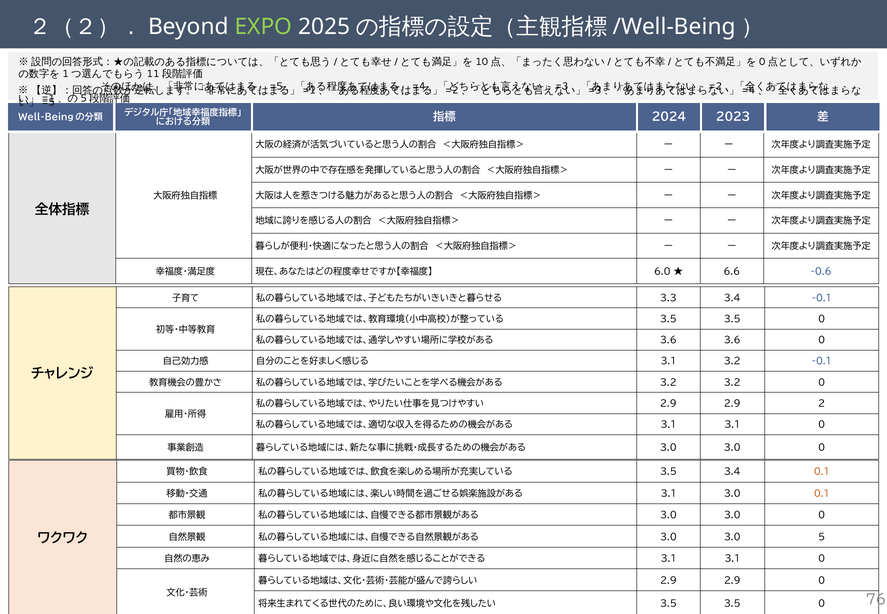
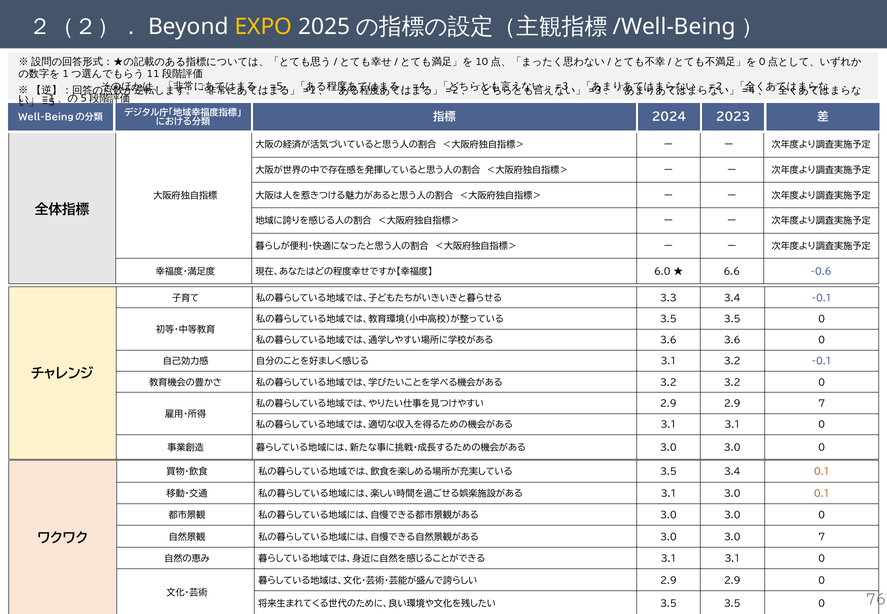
EXPO colour: light green -> yellow
2.9 2: 2 -> 7
3.0 5: 5 -> 7
